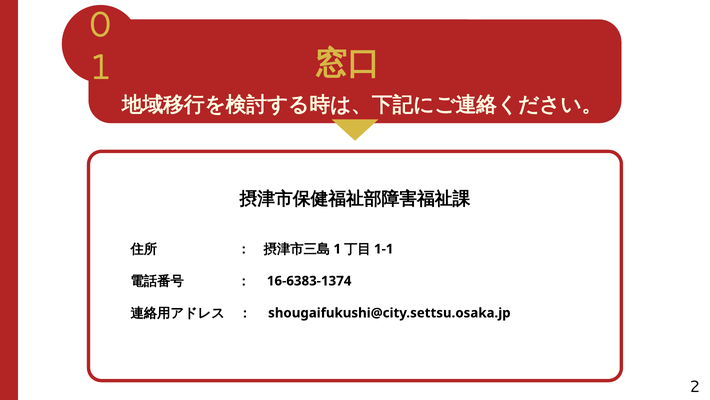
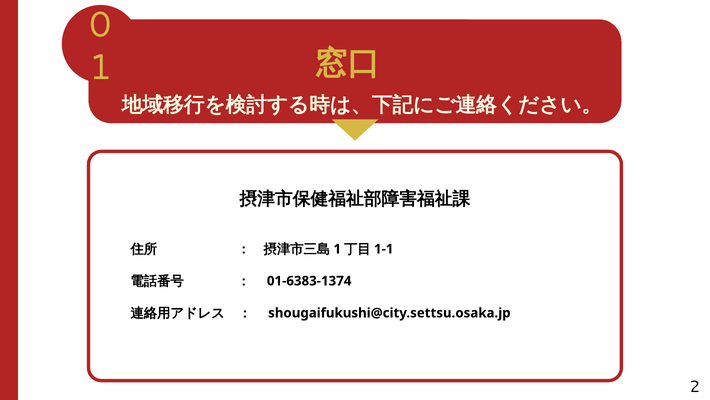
16-6383-1374: 16-6383-1374 -> 01-6383-1374
